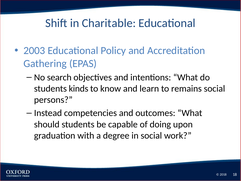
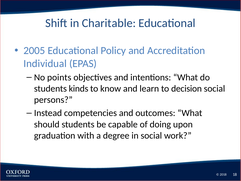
2003: 2003 -> 2005
Gathering: Gathering -> Individual
search: search -> points
remains: remains -> decision
